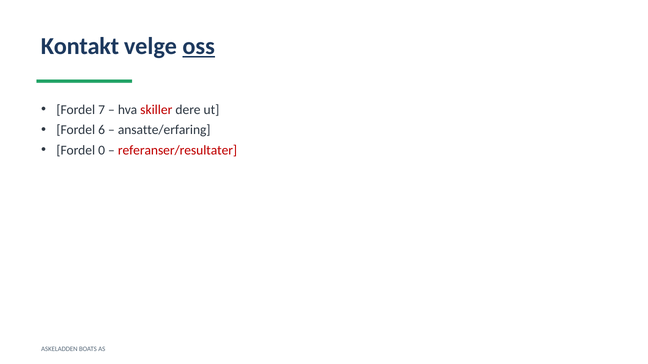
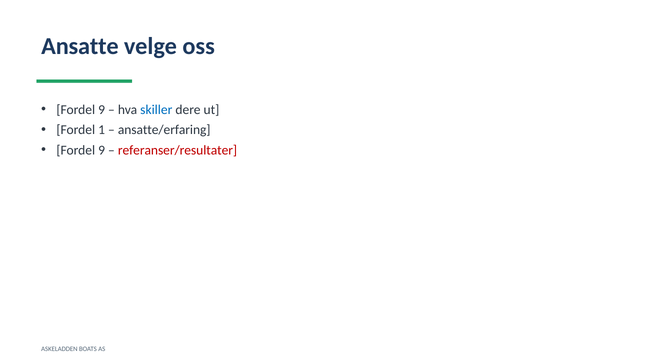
Kontakt: Kontakt -> Ansatte
oss underline: present -> none
7 at (102, 110): 7 -> 9
skiller colour: red -> blue
6: 6 -> 1
0 at (102, 150): 0 -> 9
